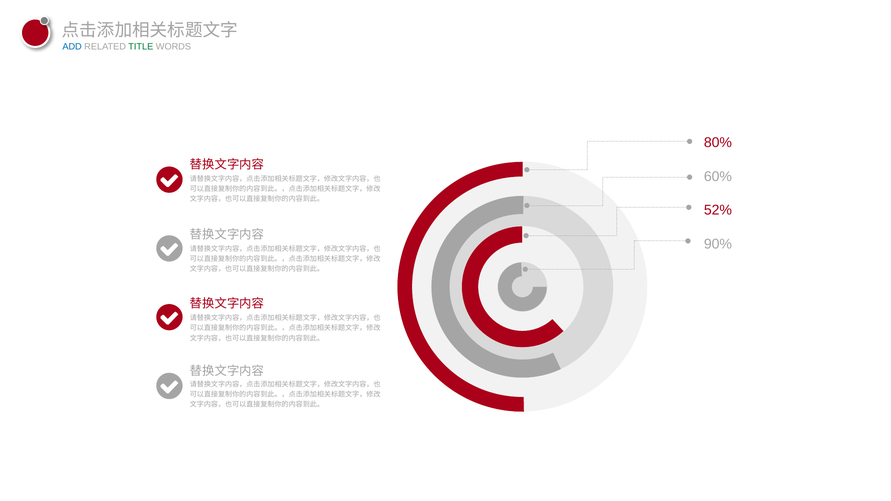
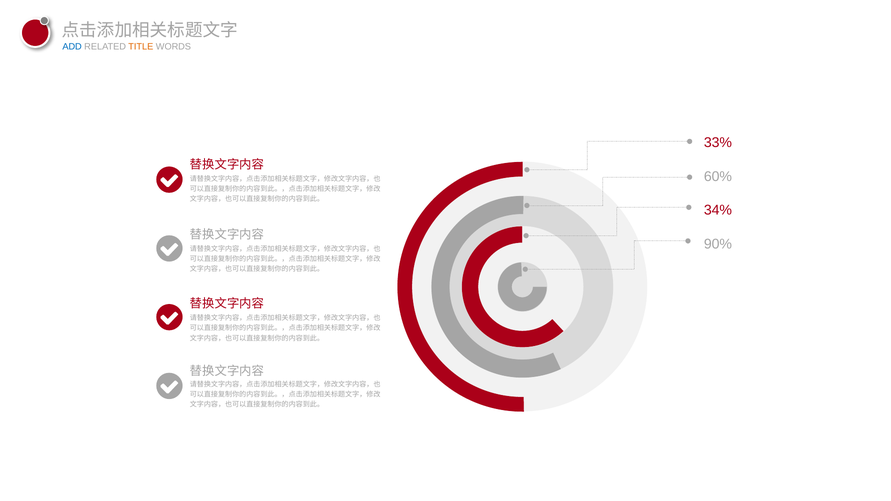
TITLE colour: green -> orange
80%: 80% -> 33%
52%: 52% -> 34%
